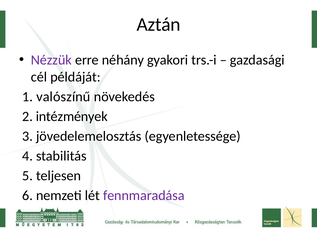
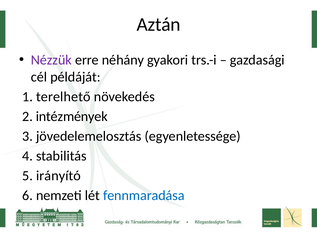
valószínű: valószínű -> terelhető
teljesen: teljesen -> irányító
fennmaradása colour: purple -> blue
